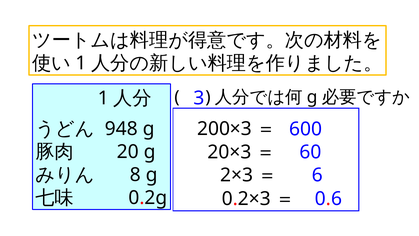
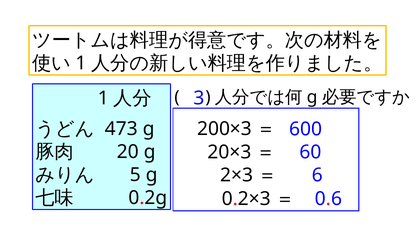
948: 948 -> 473
8: 8 -> 5
